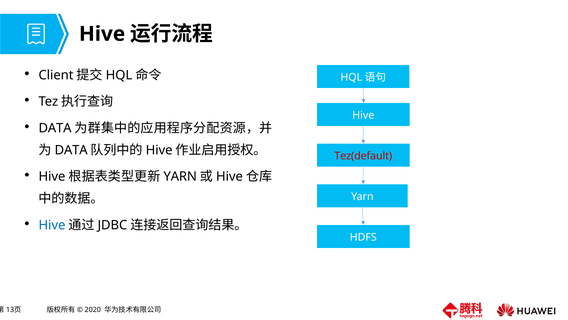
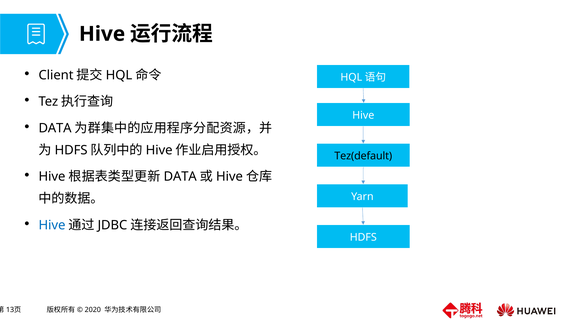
DATA at (71, 150): DATA -> HDFS
Tez(default colour: red -> black
YARN at (180, 176): YARN -> DATA
